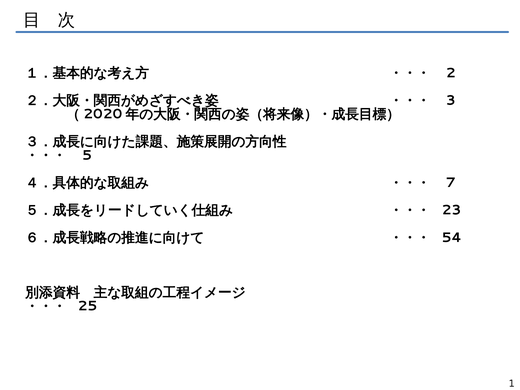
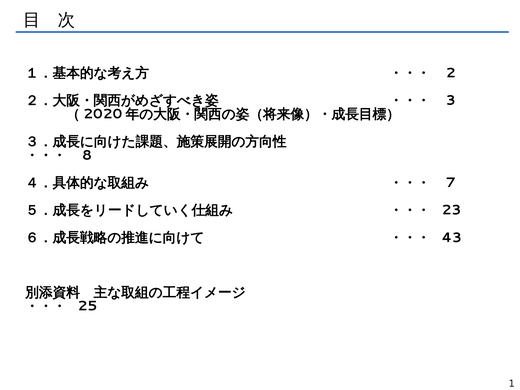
5: 5 -> 8
54: 54 -> 43
